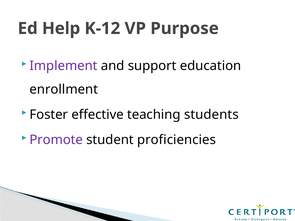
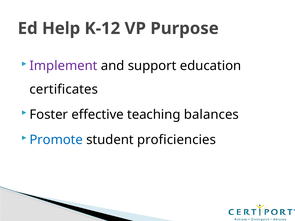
enrollment: enrollment -> certificates
students: students -> balances
Promote colour: purple -> blue
